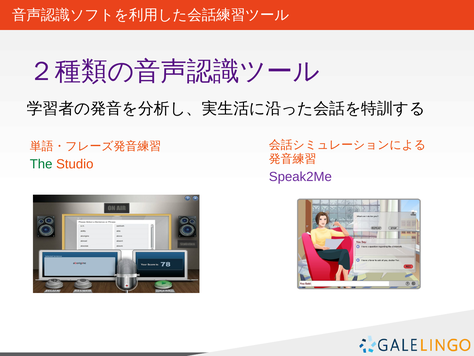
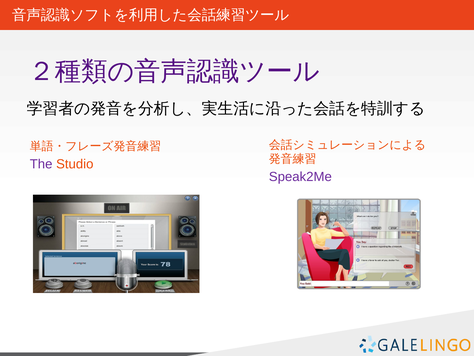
The colour: green -> purple
